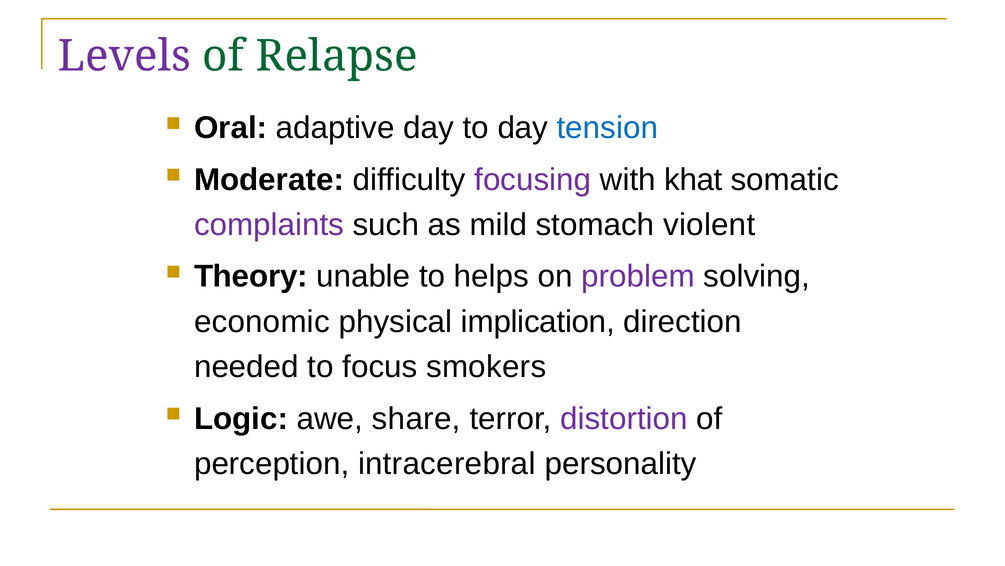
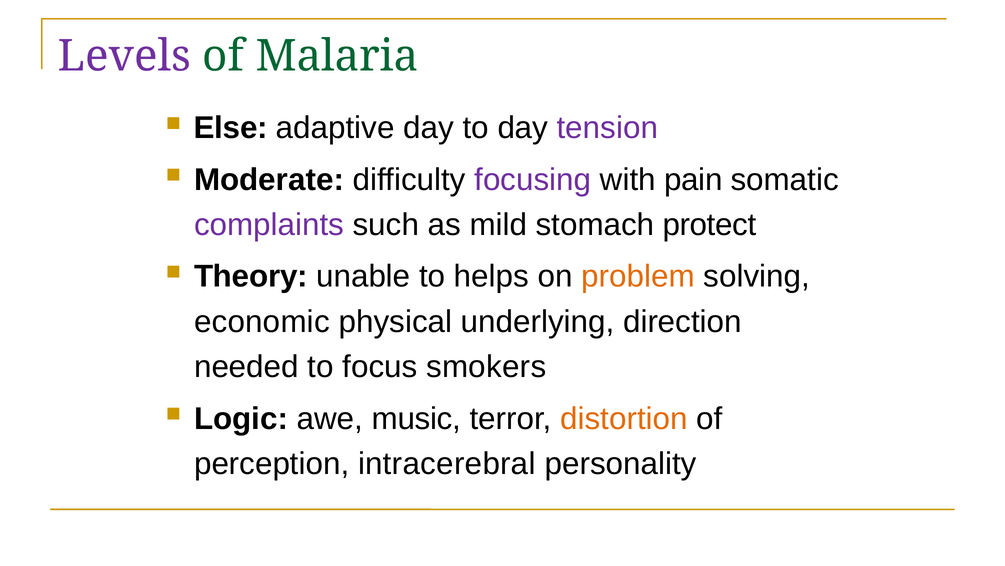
Relapse: Relapse -> Malaria
Oral: Oral -> Else
tension colour: blue -> purple
khat: khat -> pain
violent: violent -> protect
problem colour: purple -> orange
implication: implication -> underlying
share: share -> music
distortion colour: purple -> orange
